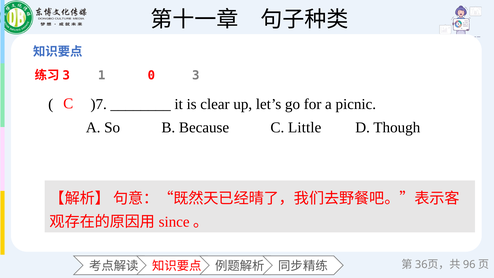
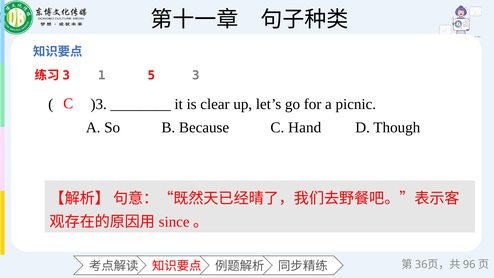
0: 0 -> 5
)7: )7 -> )3
Little: Little -> Hand
